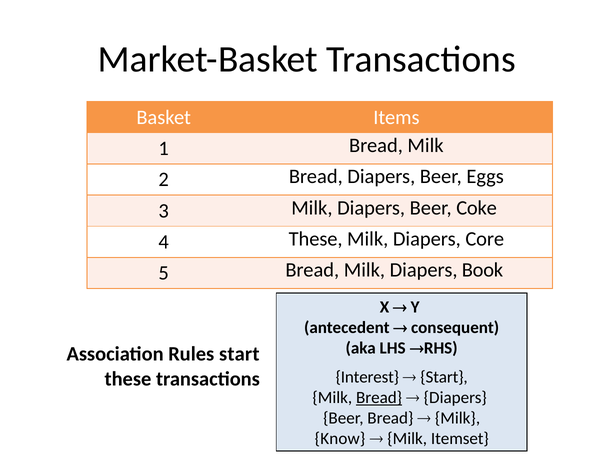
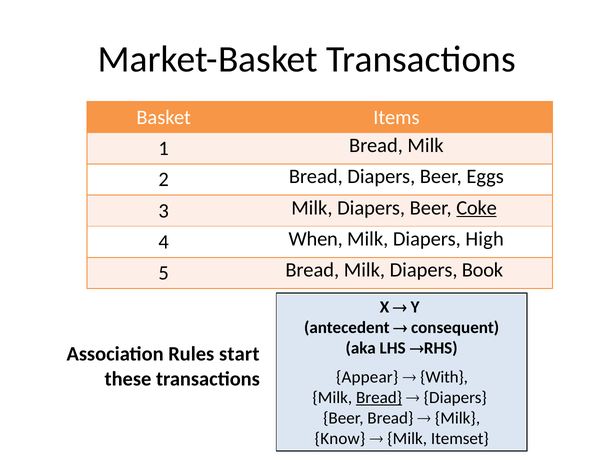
Coke underline: none -> present
4 These: These -> When
Core: Core -> High
Interest: Interest -> Appear
Start at (444, 377): Start -> With
